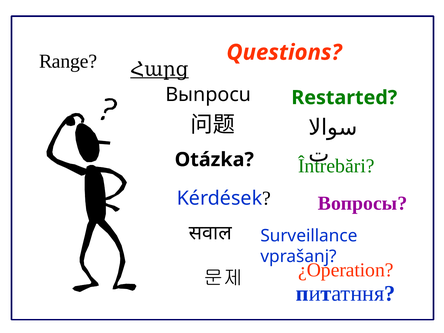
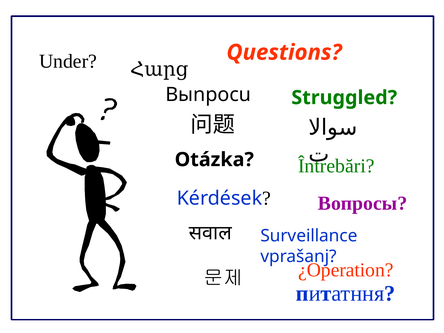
Range: Range -> Under
Հարց underline: present -> none
Restarted: Restarted -> Struggled
